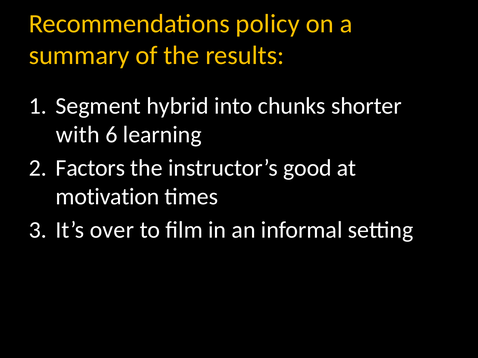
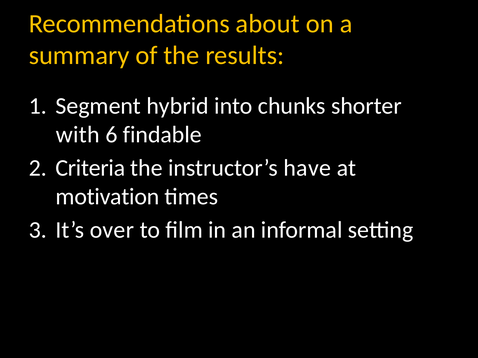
policy: policy -> about
learning: learning -> findable
Factors: Factors -> Criteria
good: good -> have
